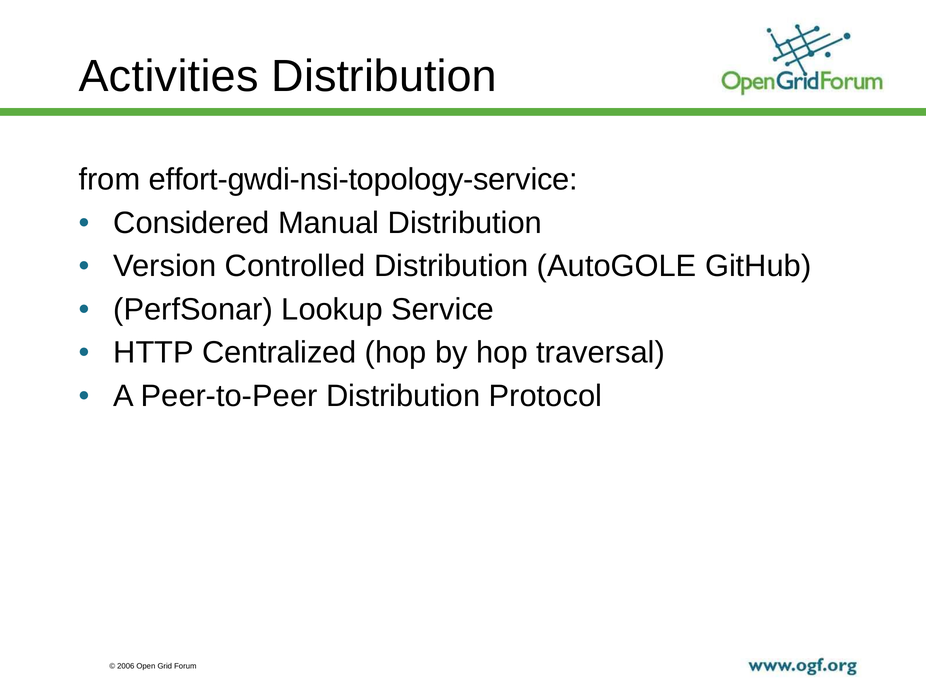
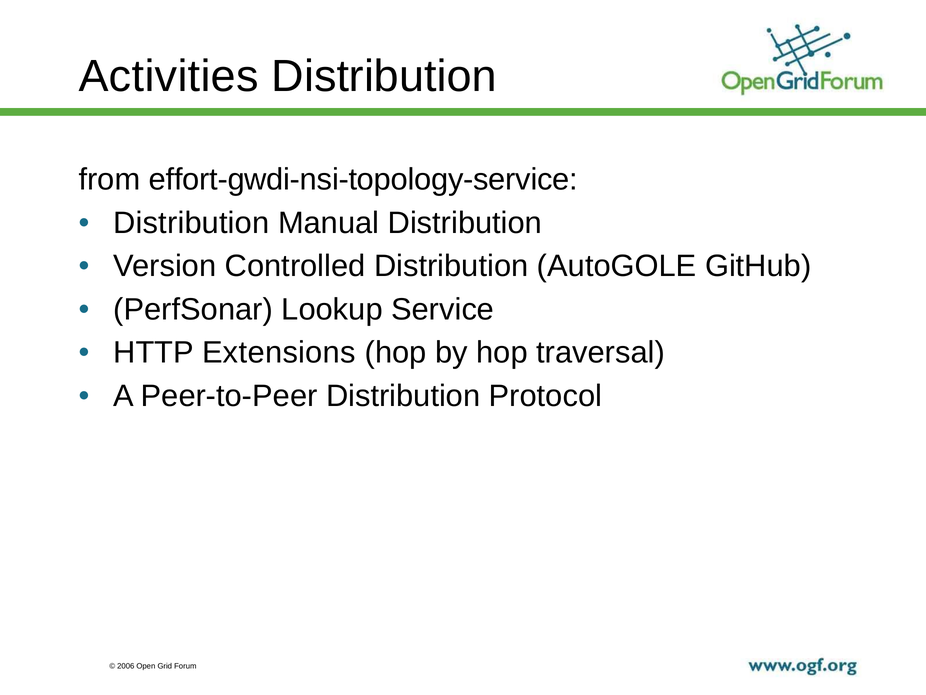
Considered at (192, 223): Considered -> Distribution
Centralized: Centralized -> Extensions
